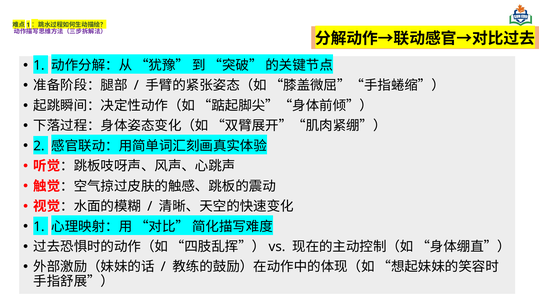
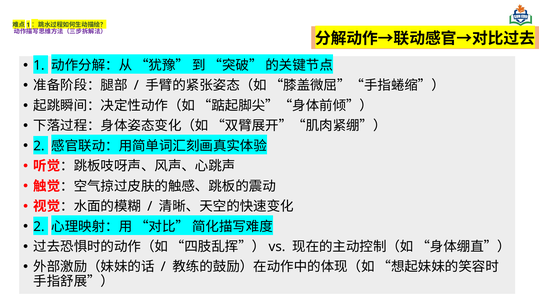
1 at (39, 227): 1 -> 2
